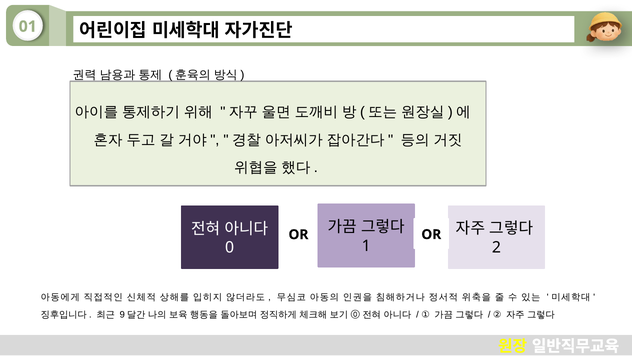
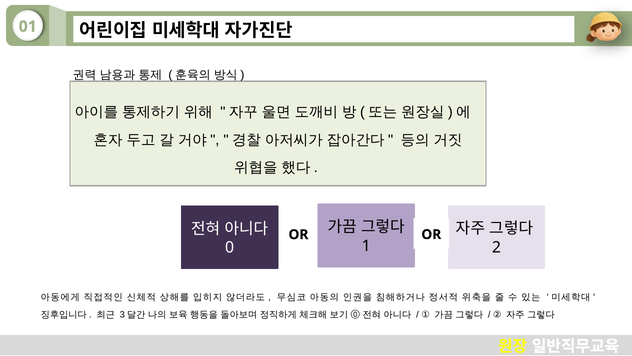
9: 9 -> 3
